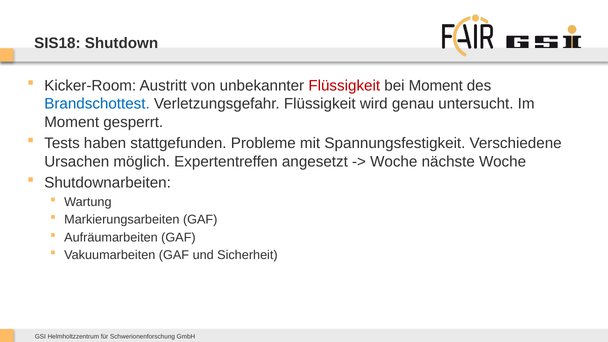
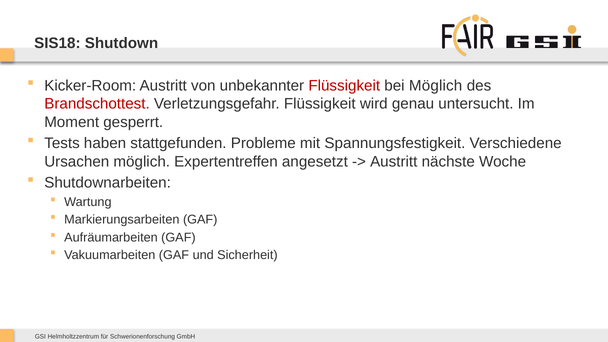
bei Moment: Moment -> Möglich
Brandschottest colour: blue -> red
Woche at (394, 162): Woche -> Austritt
